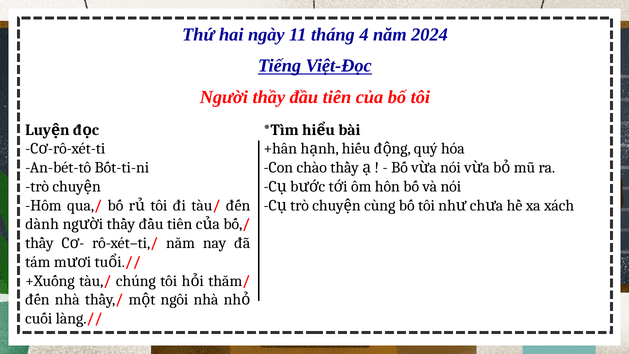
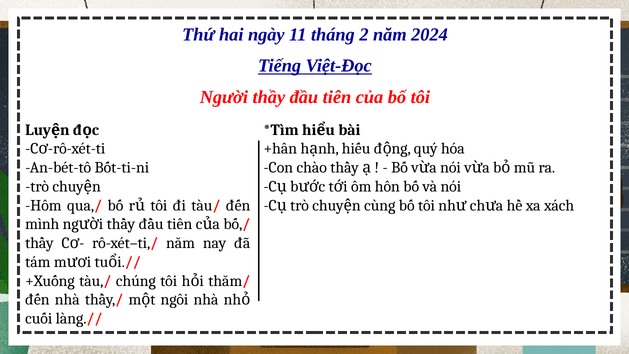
4: 4 -> 2
dành: dành -> mình
